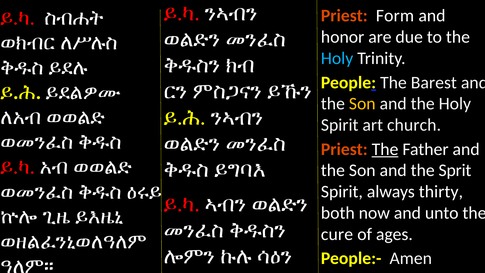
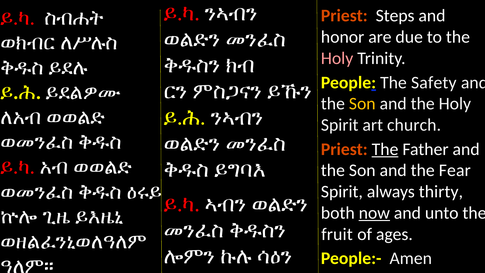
Form: Form -> Steps
Holy at (337, 58) colour: light blue -> pink
Barest: Barest -> Safety
Sprit: Sprit -> Fear
now underline: none -> present
cure: cure -> fruit
